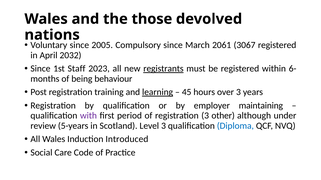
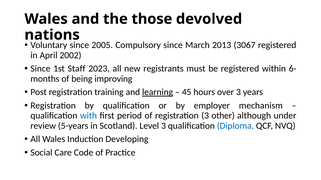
2061: 2061 -> 2013
2032: 2032 -> 2002
registrants underline: present -> none
behaviour: behaviour -> improving
maintaining: maintaining -> mechanism
with colour: purple -> blue
Introduced: Introduced -> Developing
